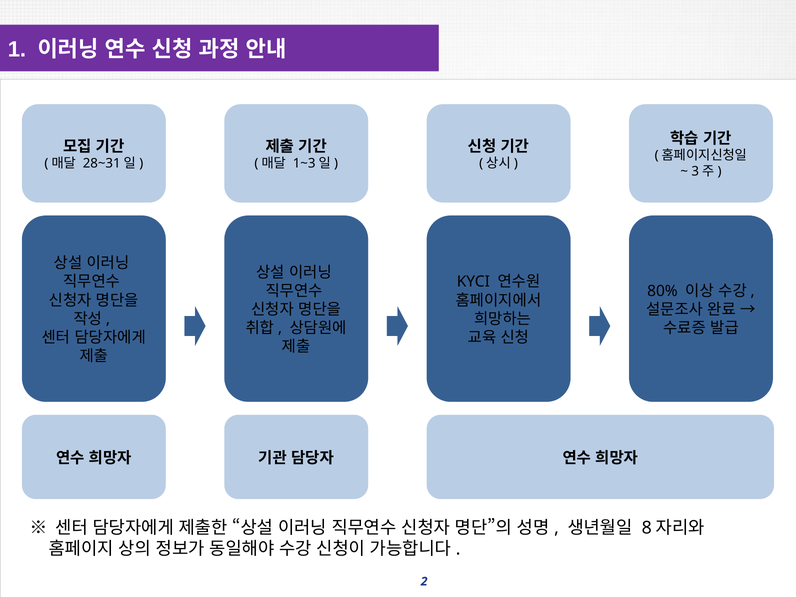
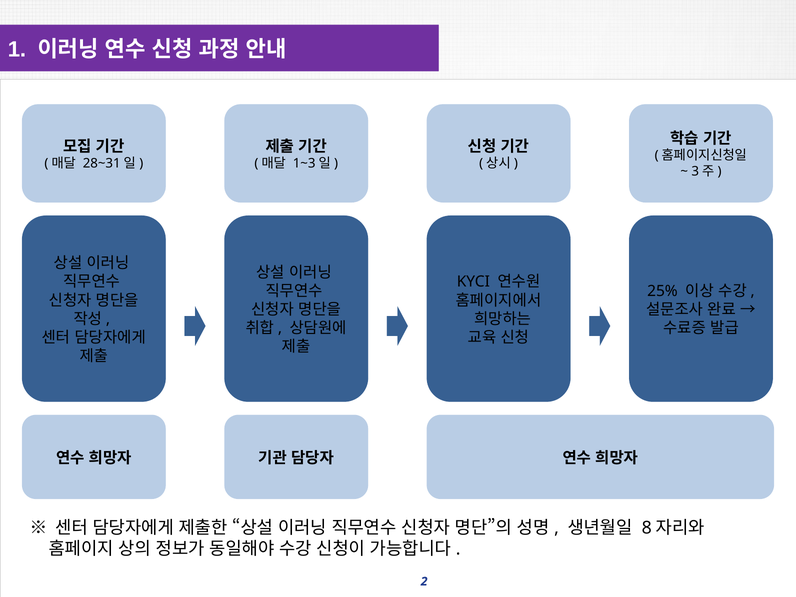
80%: 80% -> 25%
